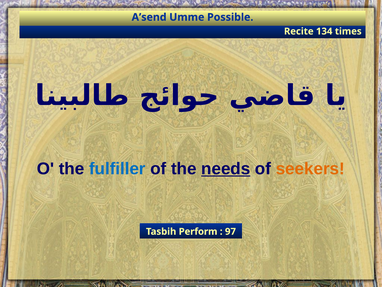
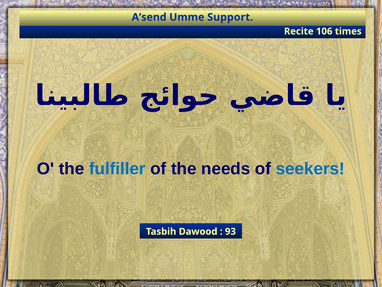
Possible: Possible -> Support
134: 134 -> 106
needs underline: present -> none
seekers colour: orange -> blue
Perform: Perform -> Dawood
97: 97 -> 93
